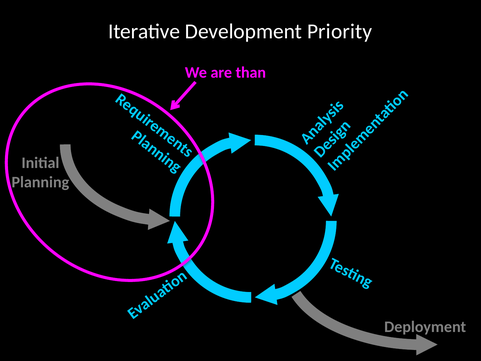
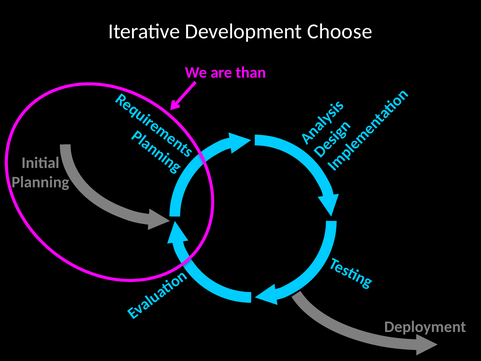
Priority: Priority -> Choose
